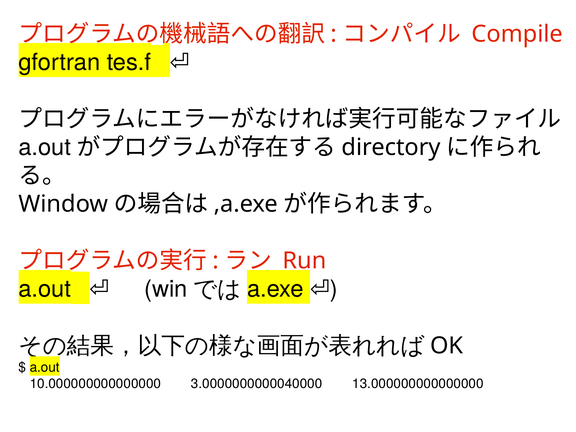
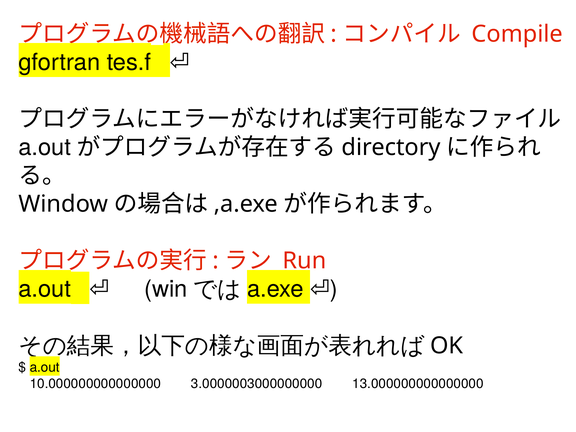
3.0000000000040000: 3.0000000000040000 -> 3.0000003000000000
